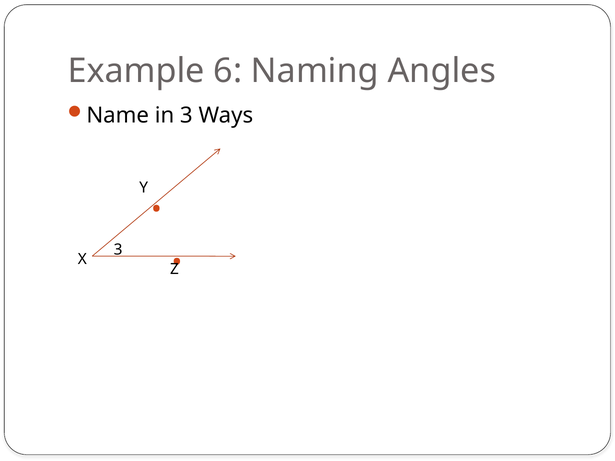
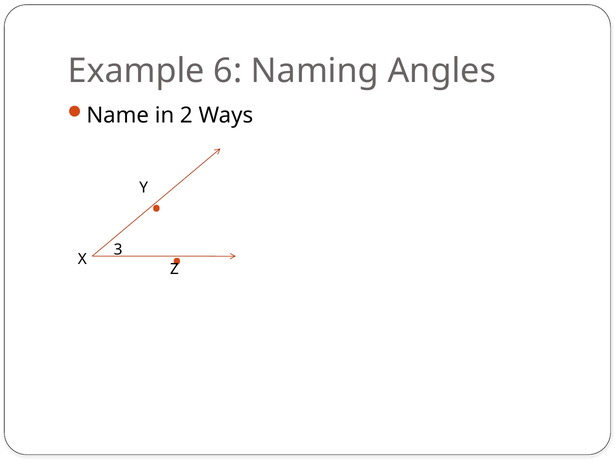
in 3: 3 -> 2
